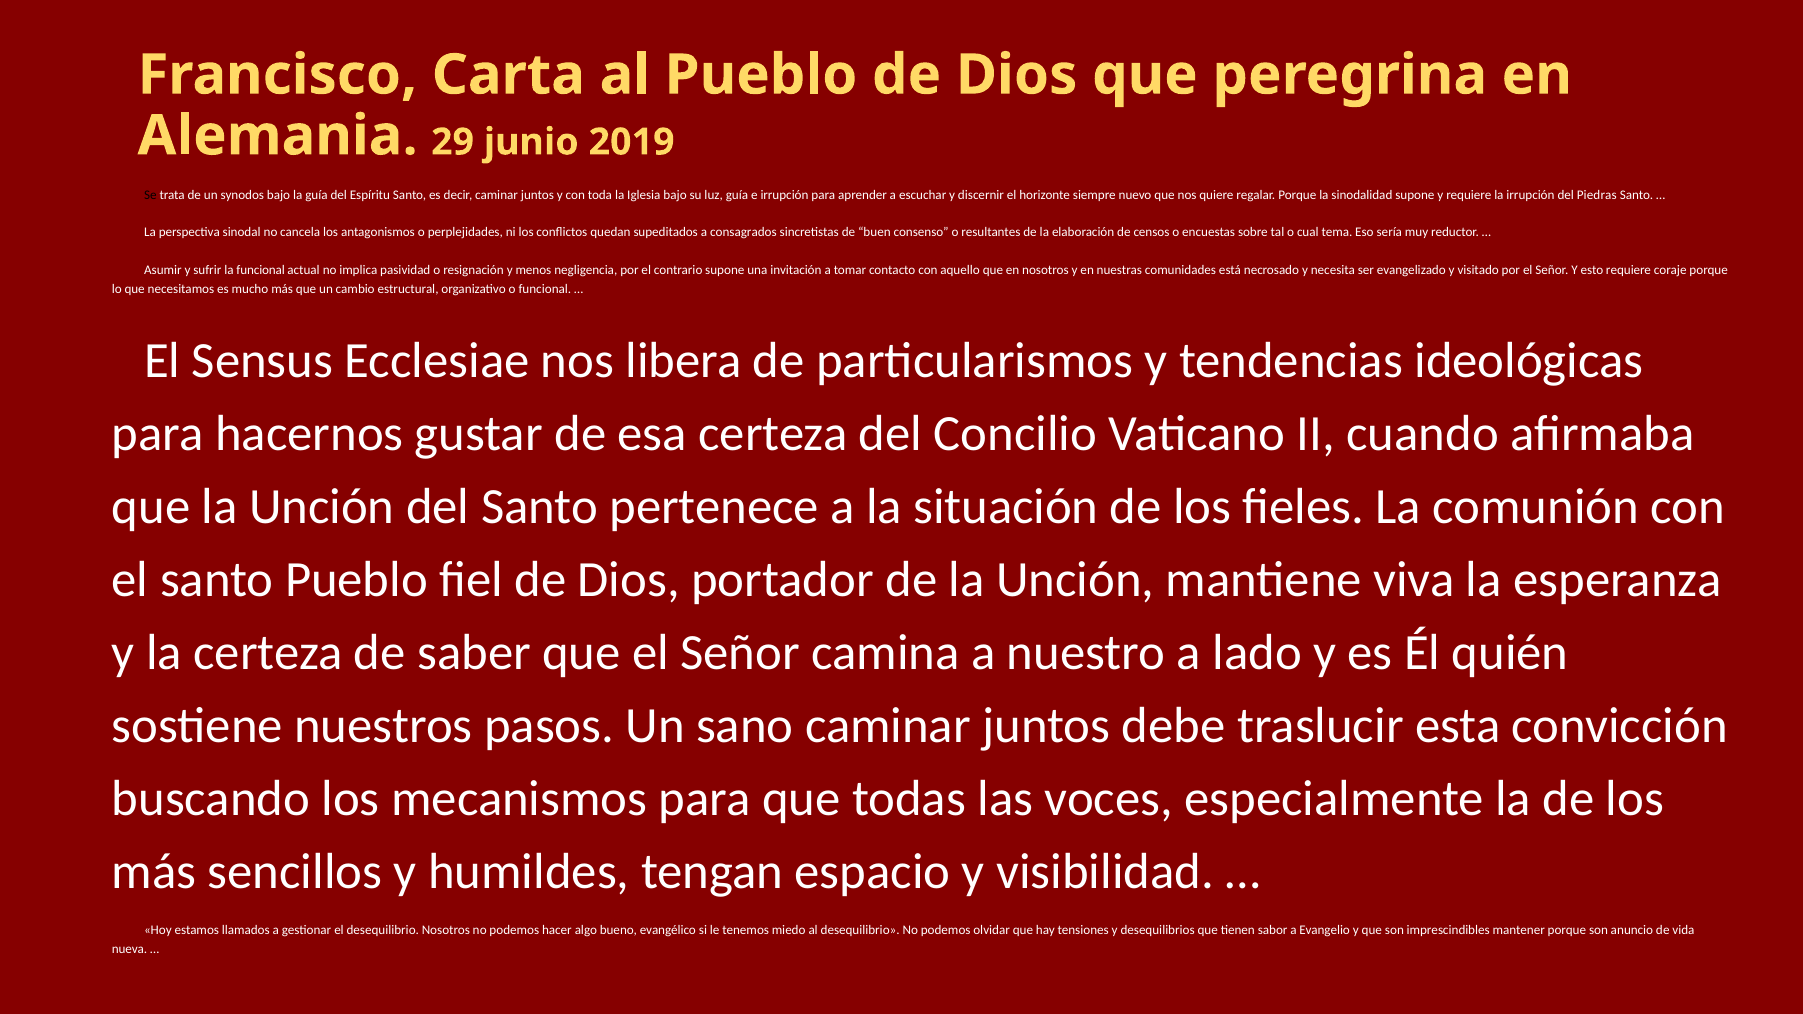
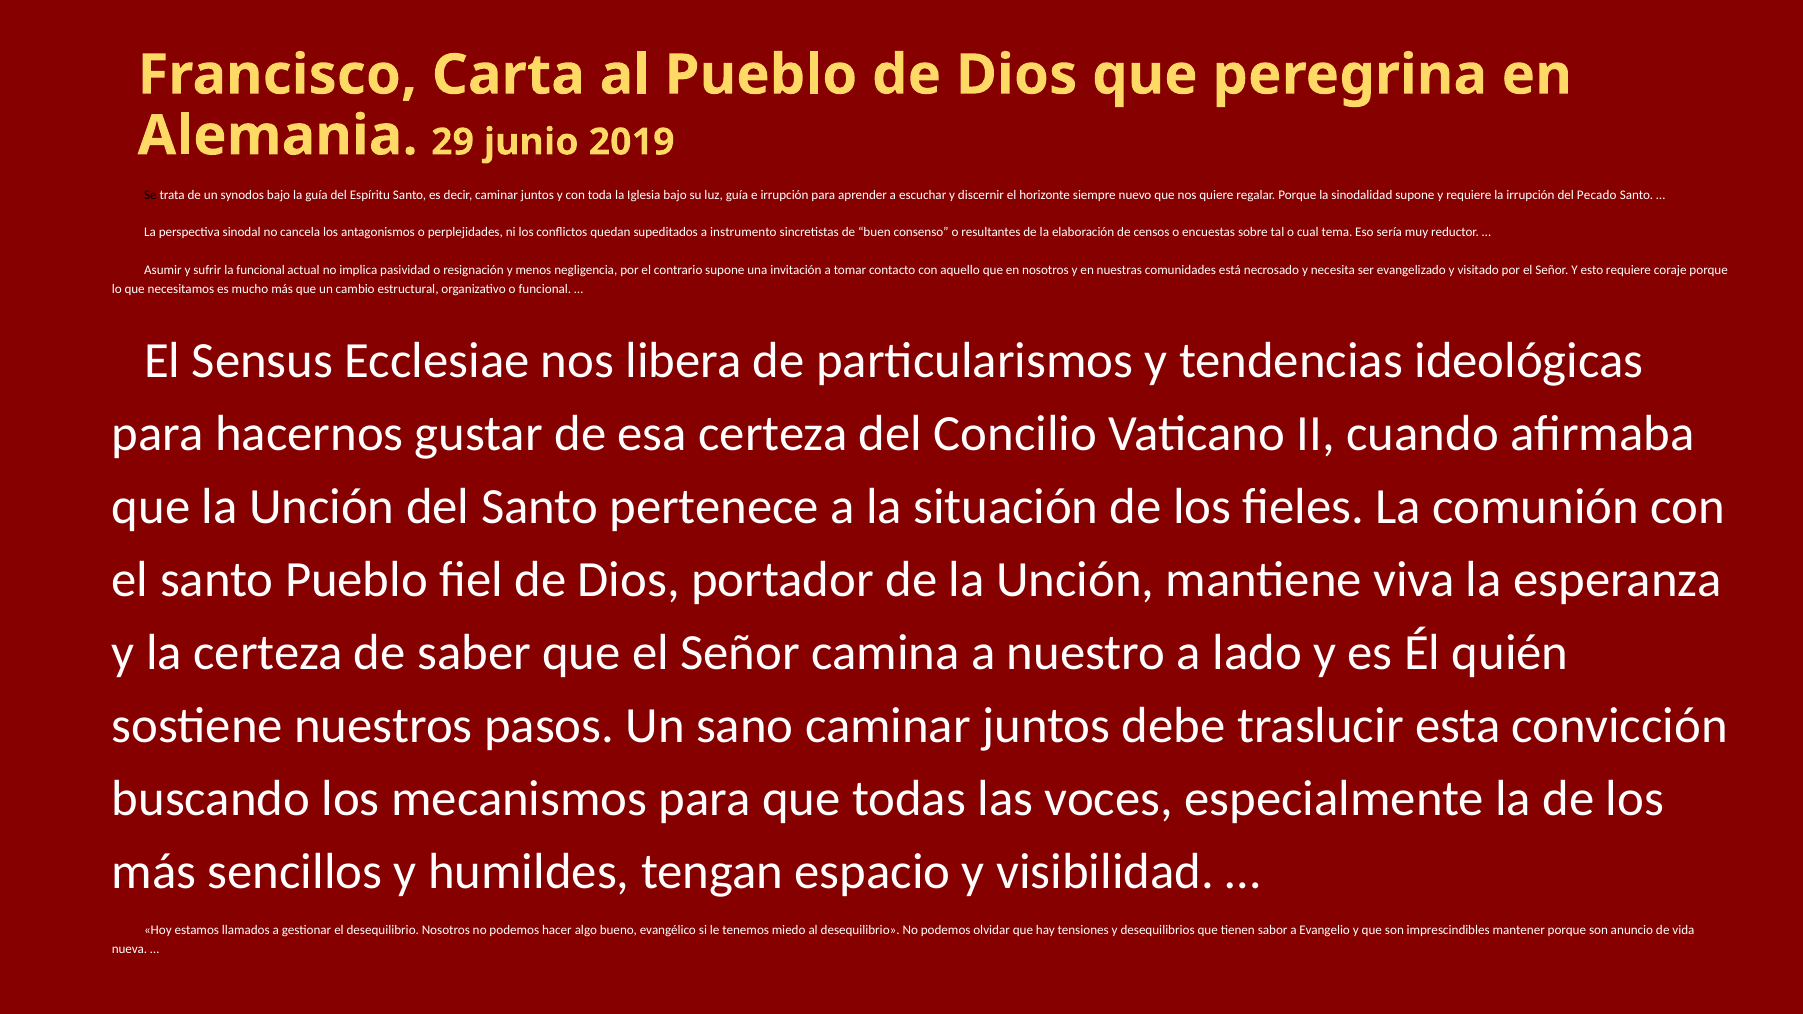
Piedras: Piedras -> Pecado
consagrados: consagrados -> instrumento
